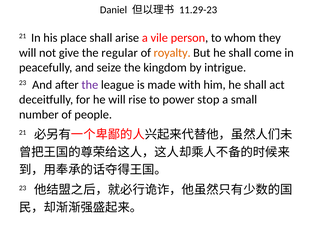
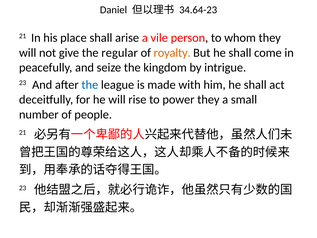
11.29-23: 11.29-23 -> 34.64-23
the at (90, 85) colour: purple -> blue
power stop: stop -> they
